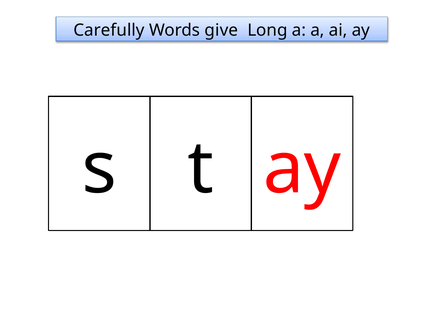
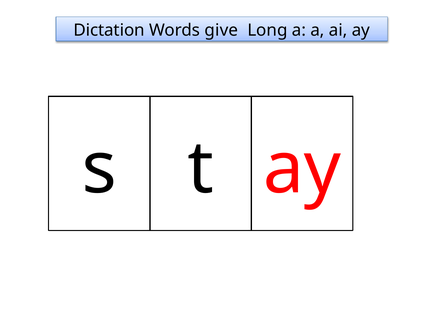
Carefully: Carefully -> Dictation
